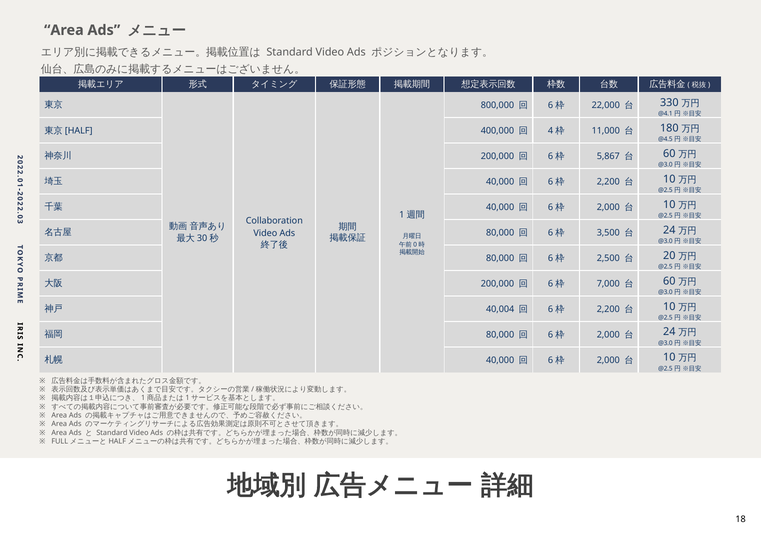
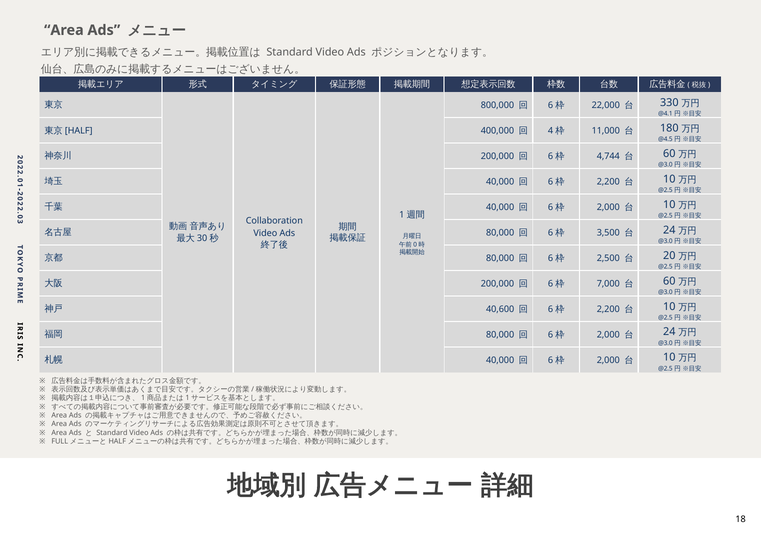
5,867: 5,867 -> 4,744
40,004: 40,004 -> 40,600
